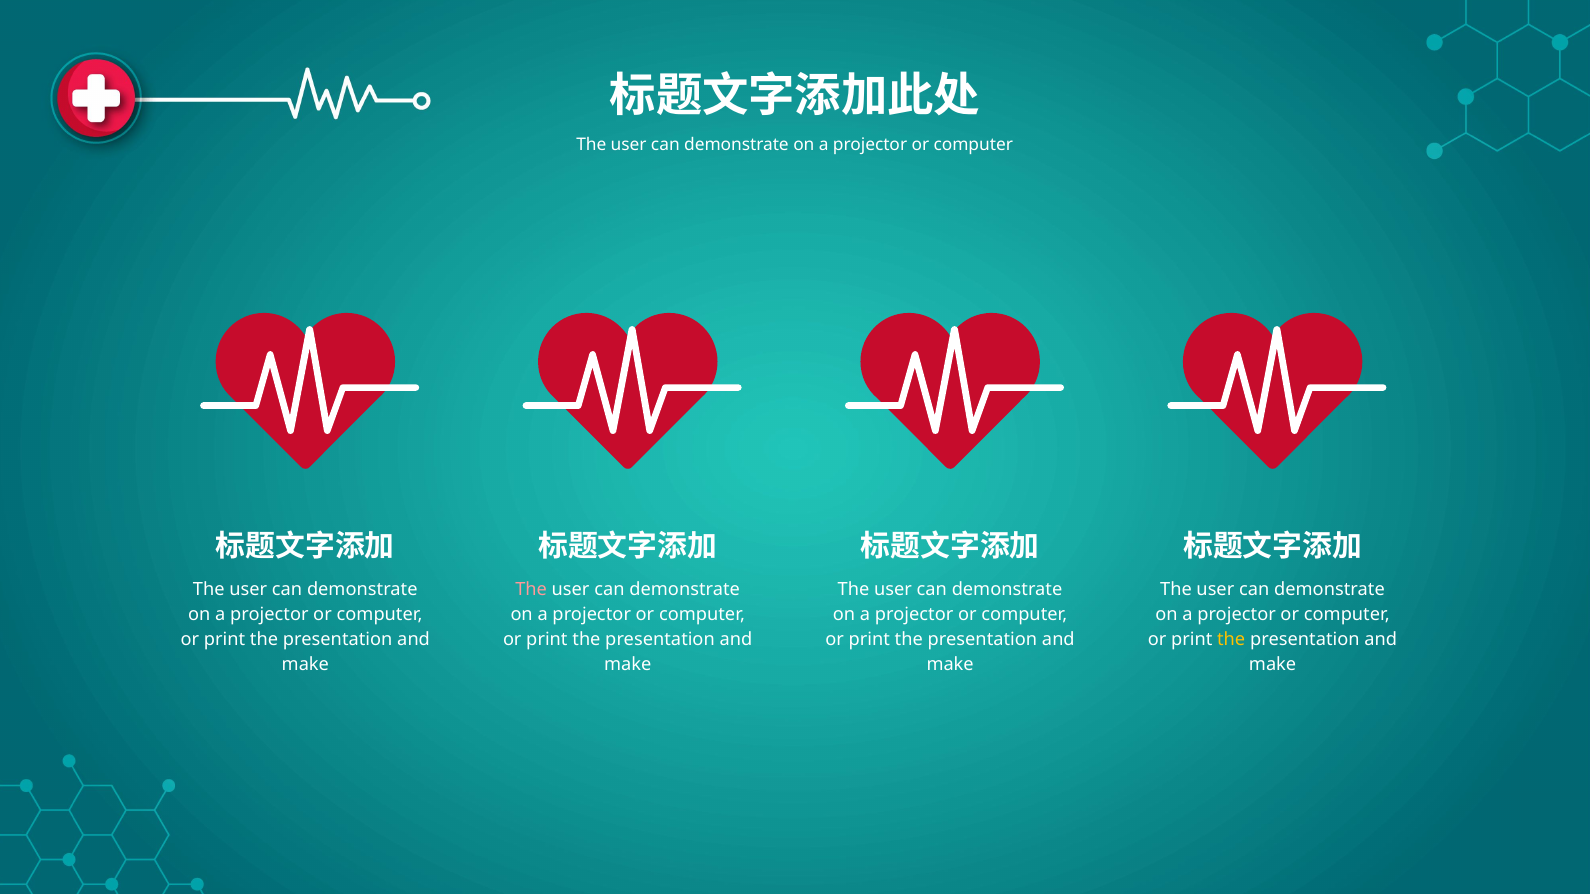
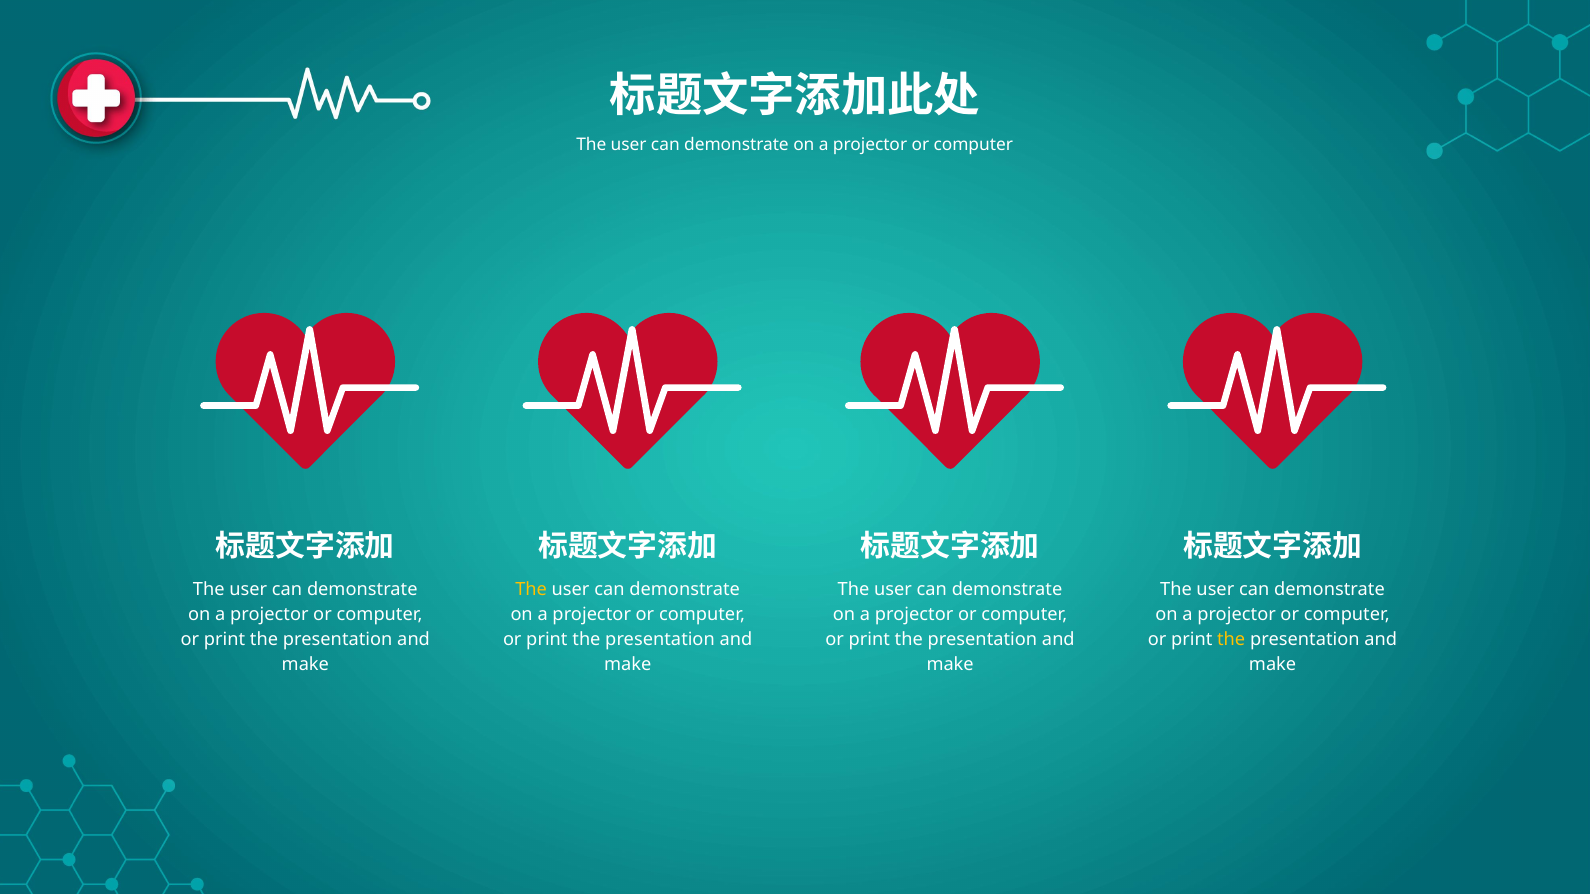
The at (531, 590) colour: pink -> yellow
